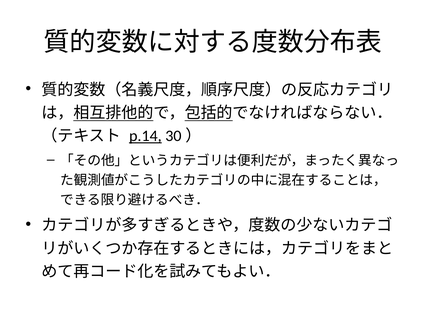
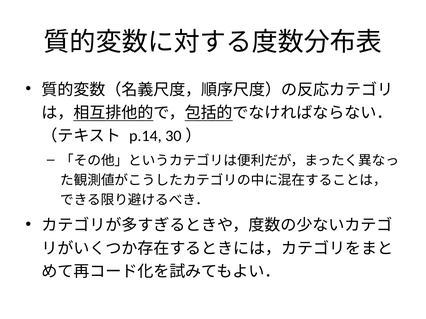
p.14 underline: present -> none
